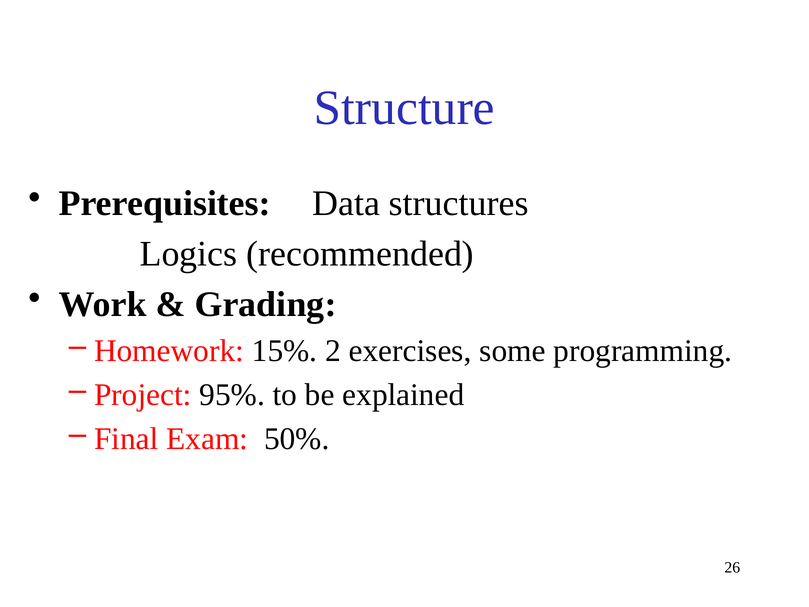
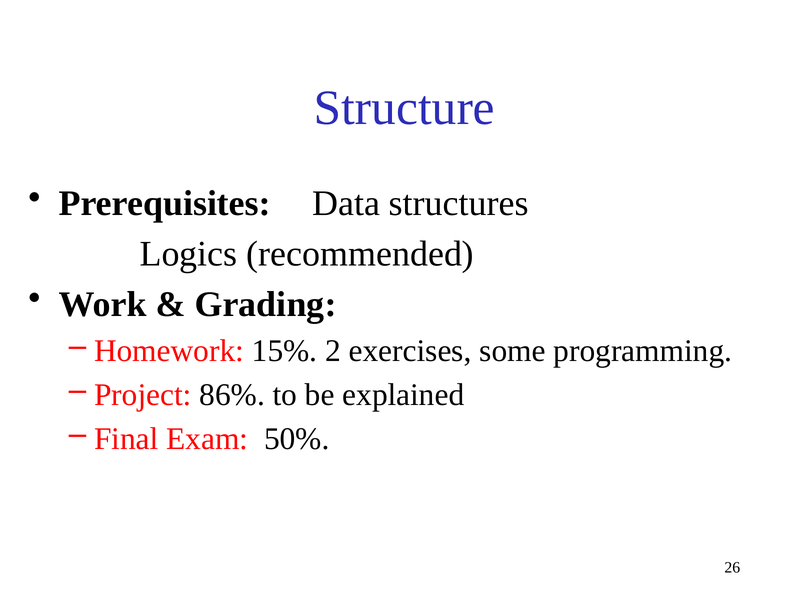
95%: 95% -> 86%
